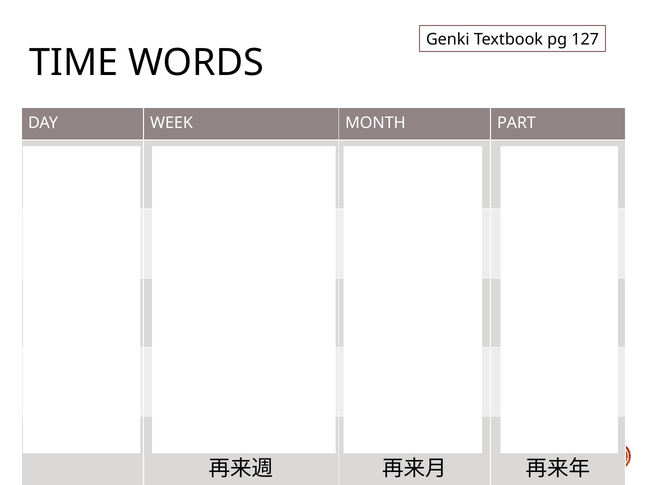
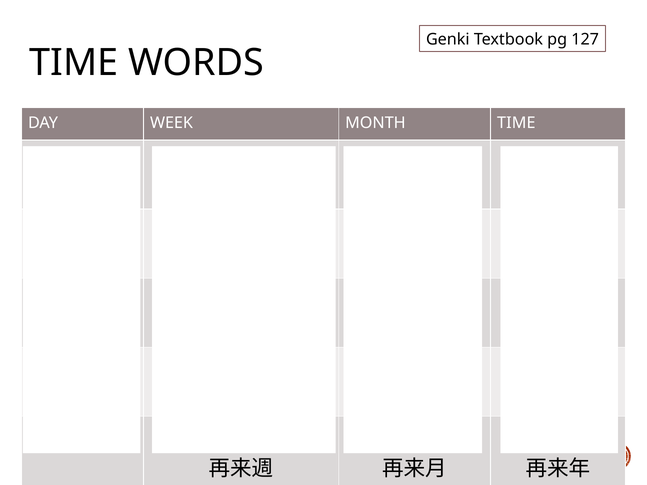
MONTH PART: PART -> TIME
